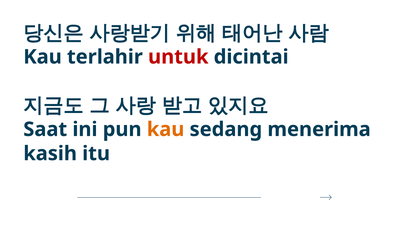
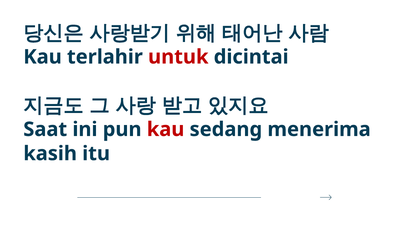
kau at (166, 129) colour: orange -> red
